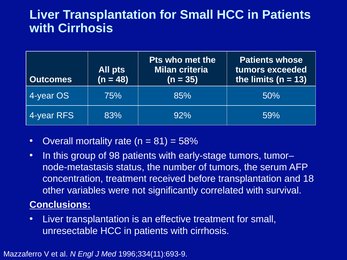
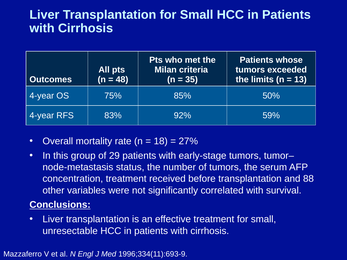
81: 81 -> 18
58%: 58% -> 27%
98: 98 -> 29
18: 18 -> 88
